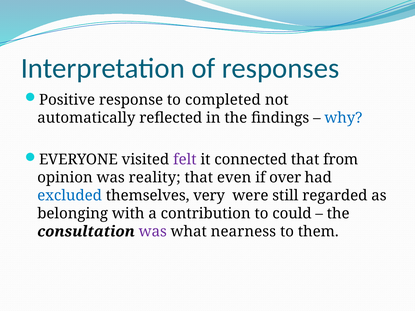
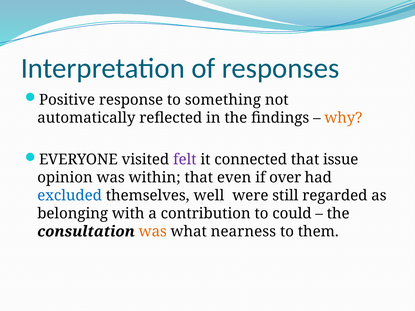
completed: completed -> something
why colour: blue -> orange
from: from -> issue
reality: reality -> within
very: very -> well
was at (153, 232) colour: purple -> orange
